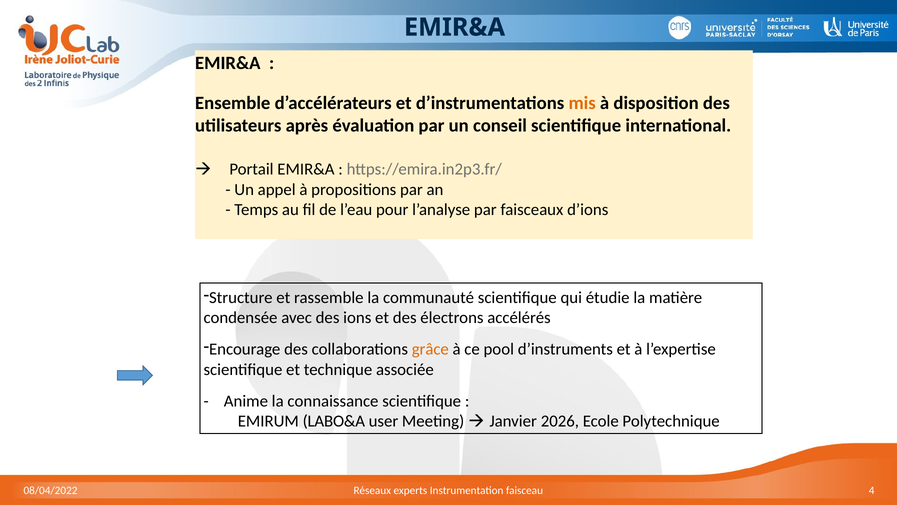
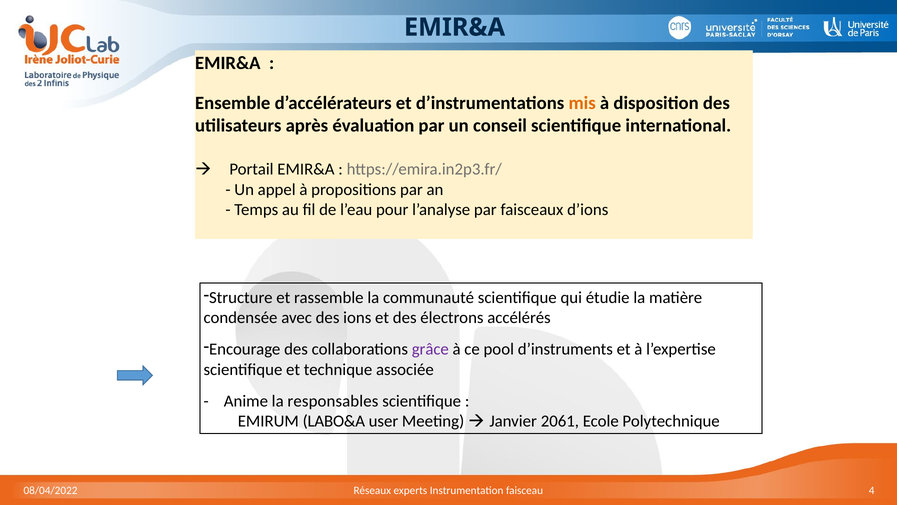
grâce colour: orange -> purple
connaissance: connaissance -> responsables
2026: 2026 -> 2061
